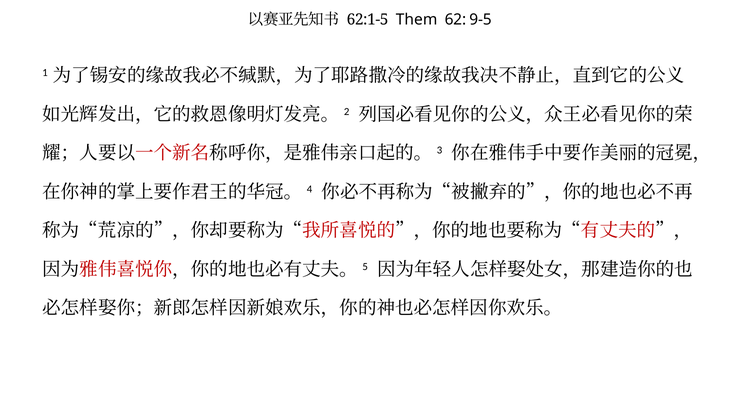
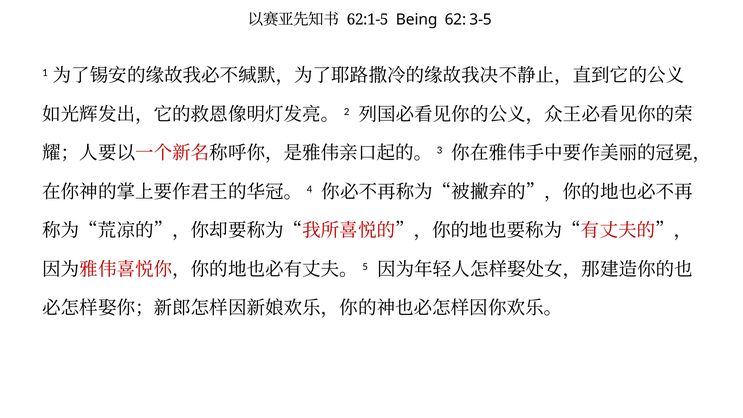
Them: Them -> Being
9-5: 9-5 -> 3-5
